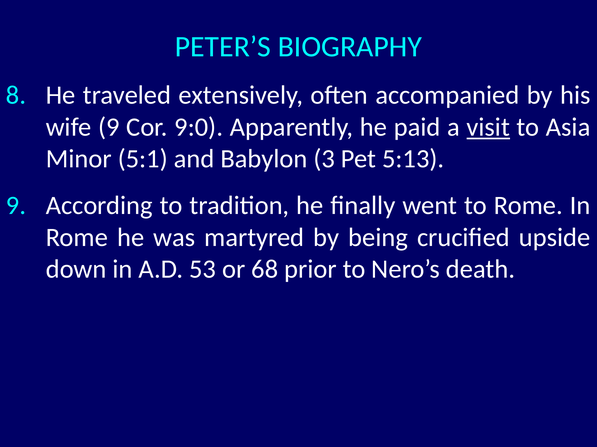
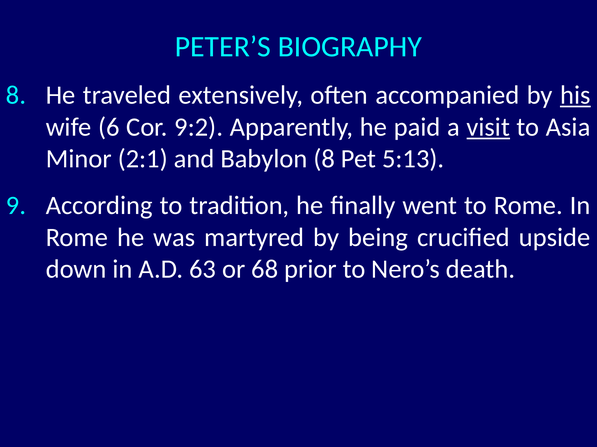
his underline: none -> present
wife 9: 9 -> 6
9:0: 9:0 -> 9:2
5:1: 5:1 -> 2:1
Babylon 3: 3 -> 8
53: 53 -> 63
